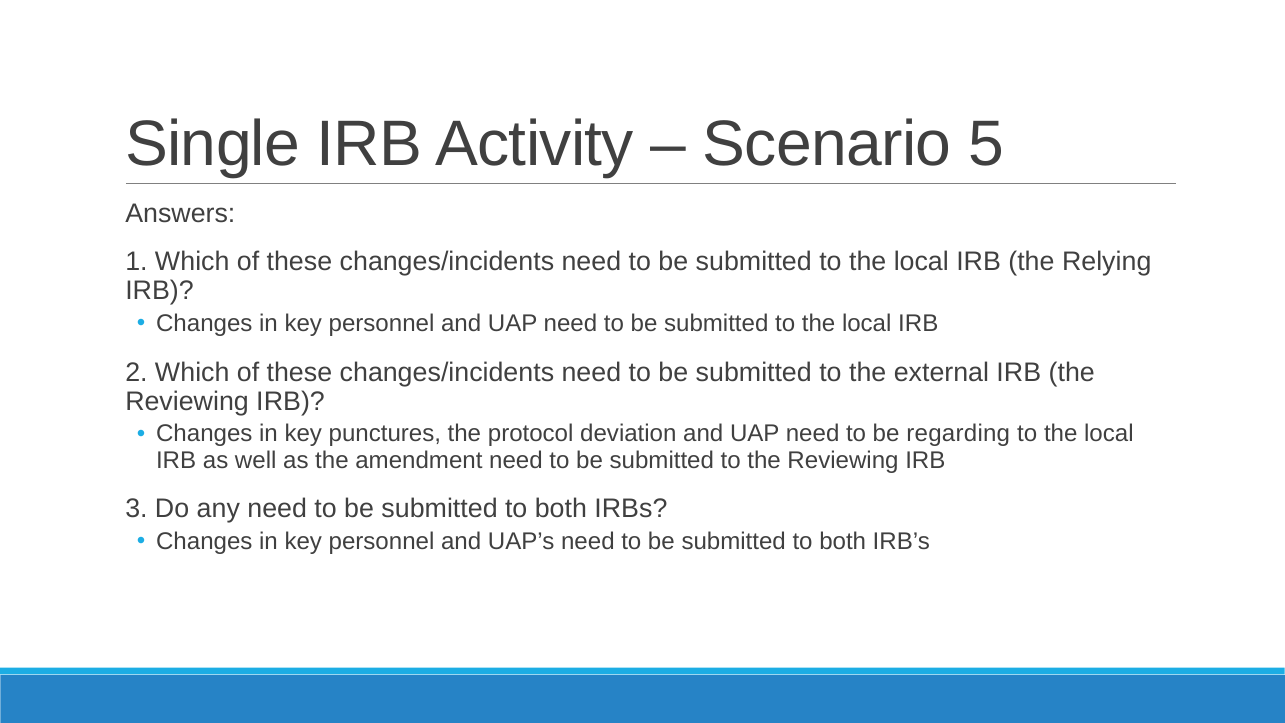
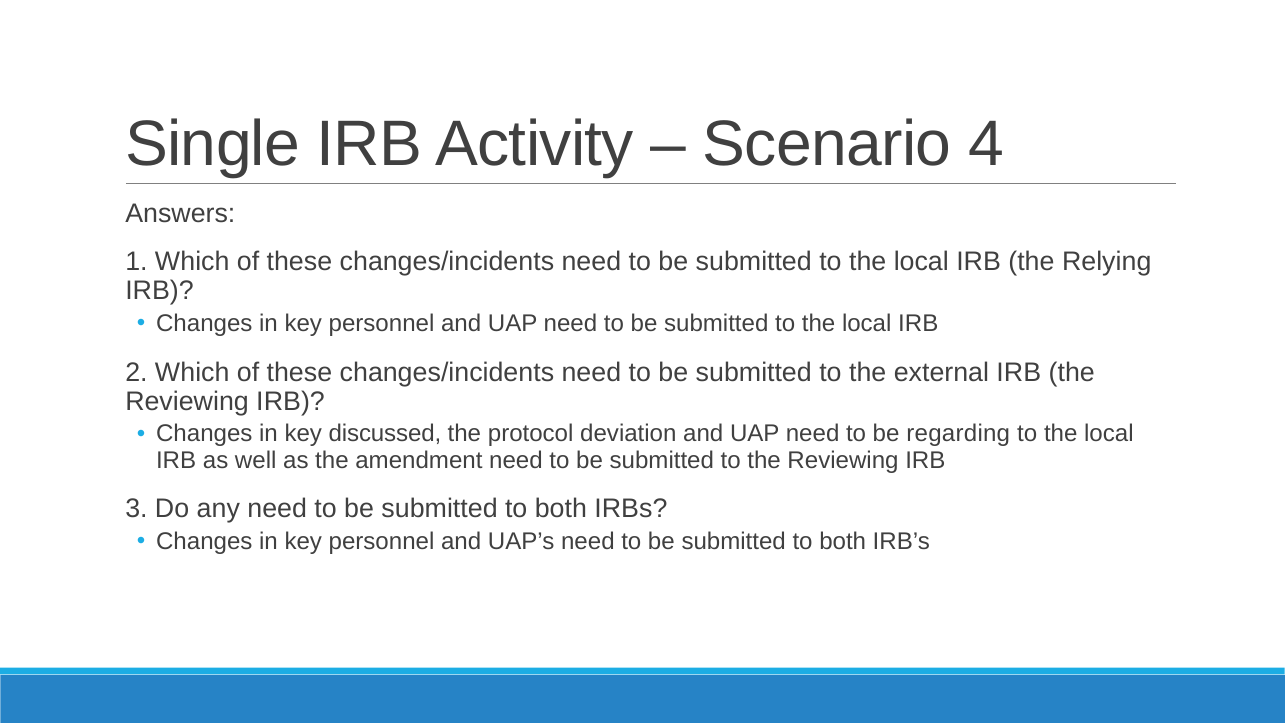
5: 5 -> 4
punctures: punctures -> discussed
